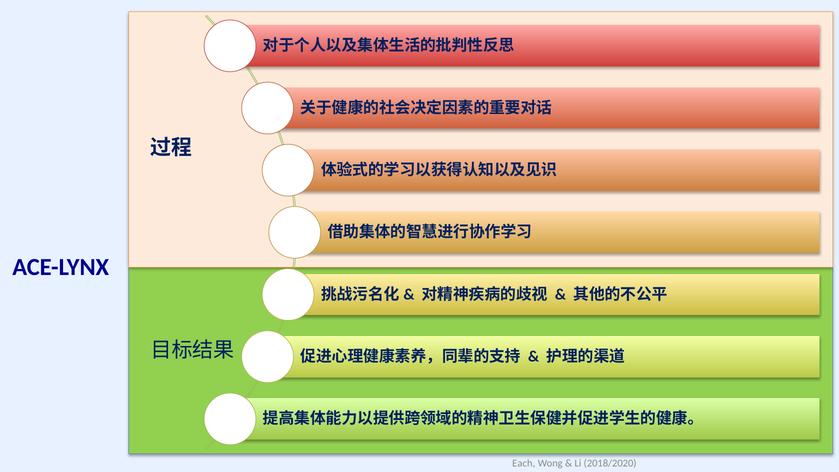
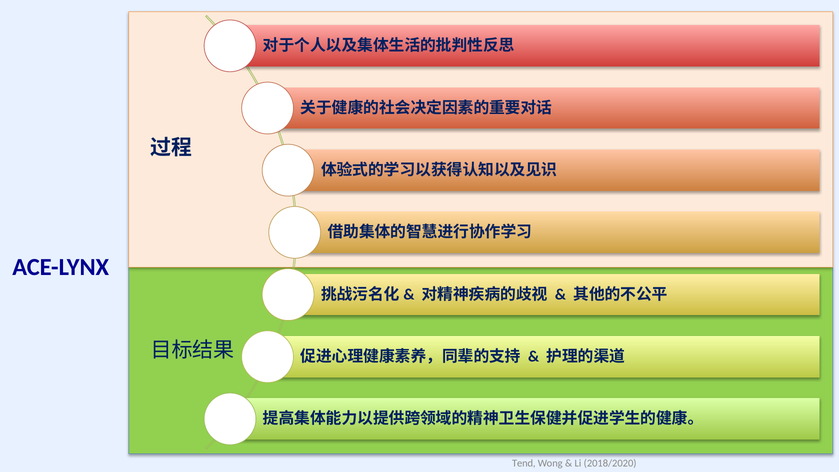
Each: Each -> Tend
